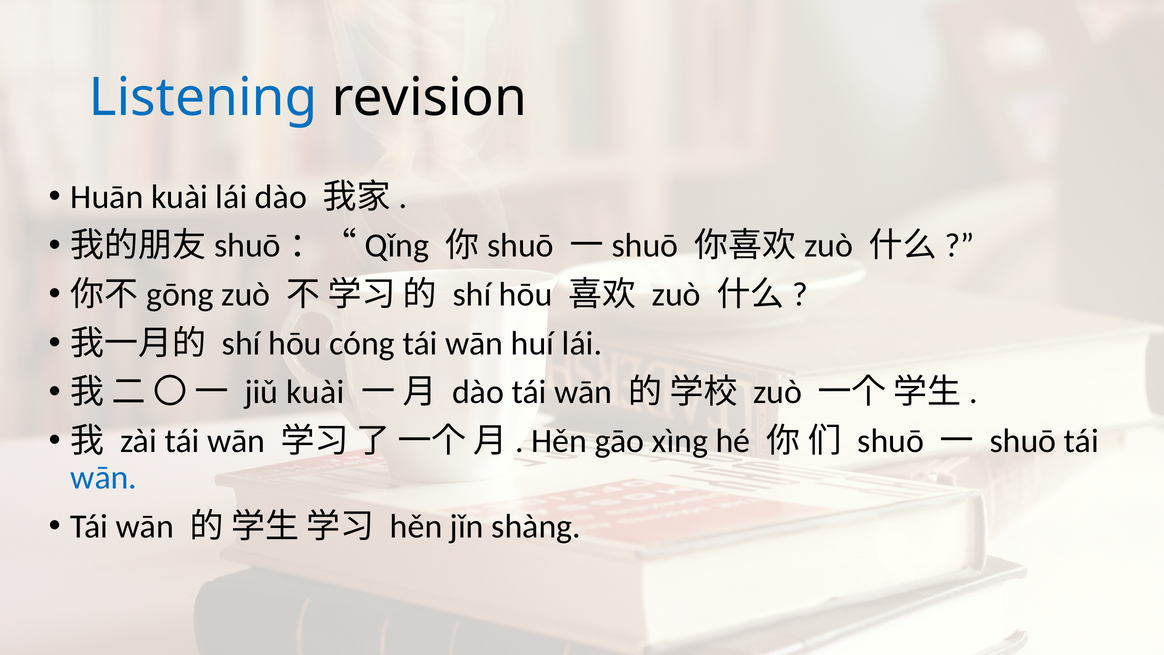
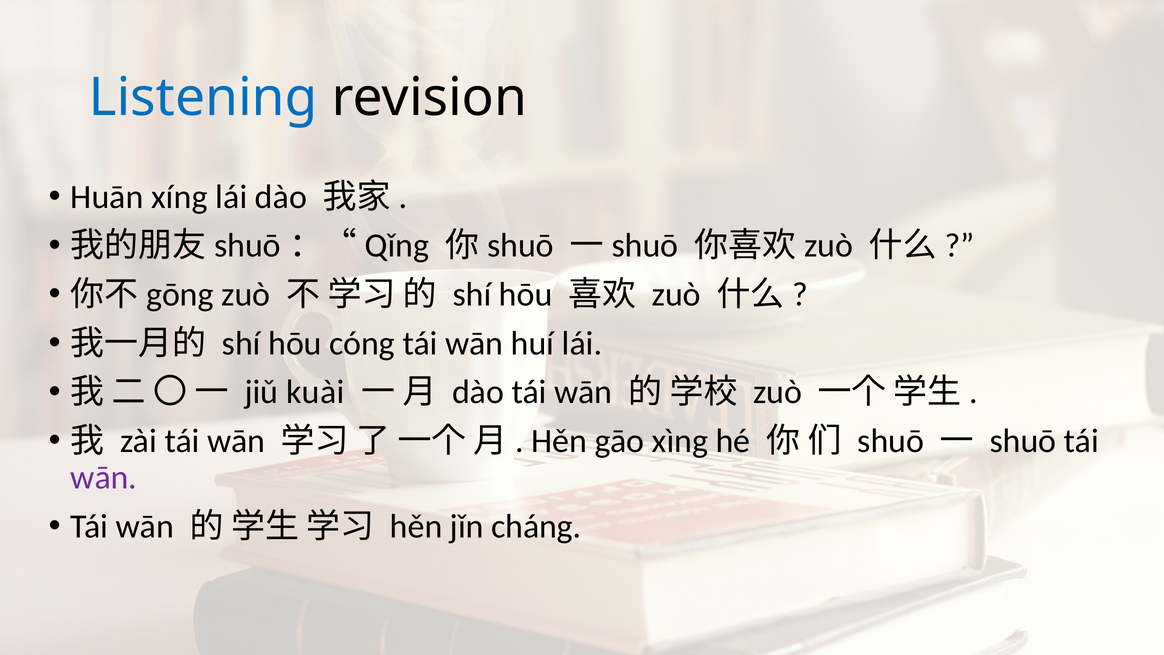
Huān kuài: kuài -> xíng
wān at (104, 477) colour: blue -> purple
shàng: shàng -> cháng
